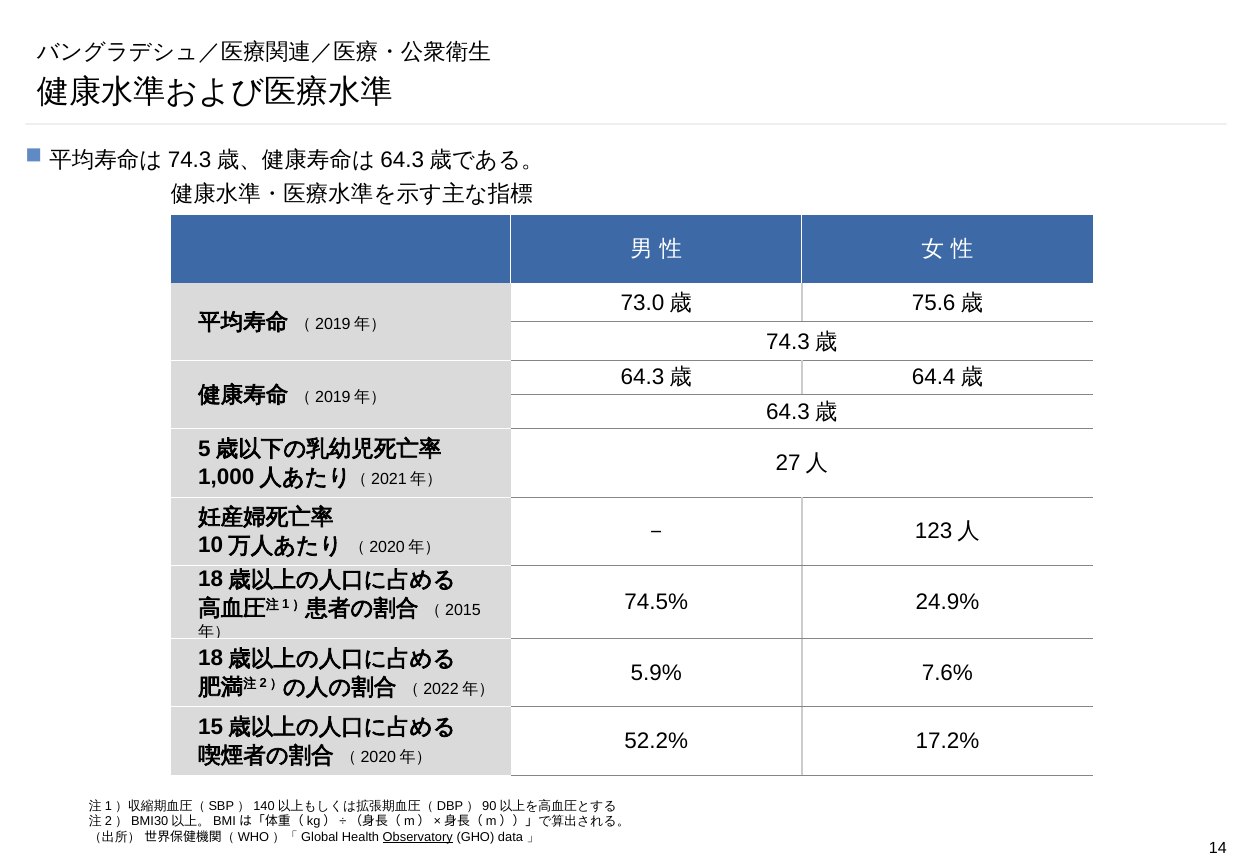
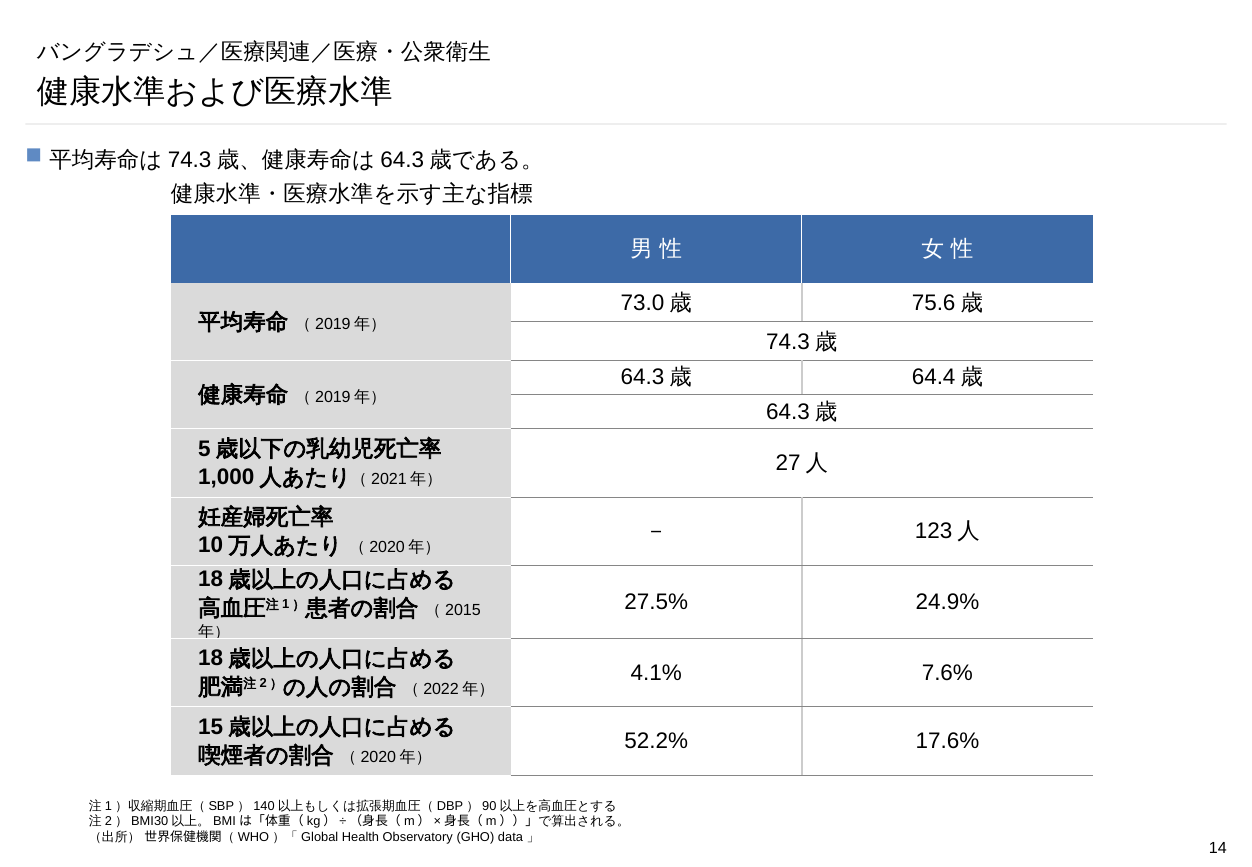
74.5%: 74.5% -> 27.5%
5.9%: 5.9% -> 4.1%
17.2%: 17.2% -> 17.6%
Observatory underline: present -> none
